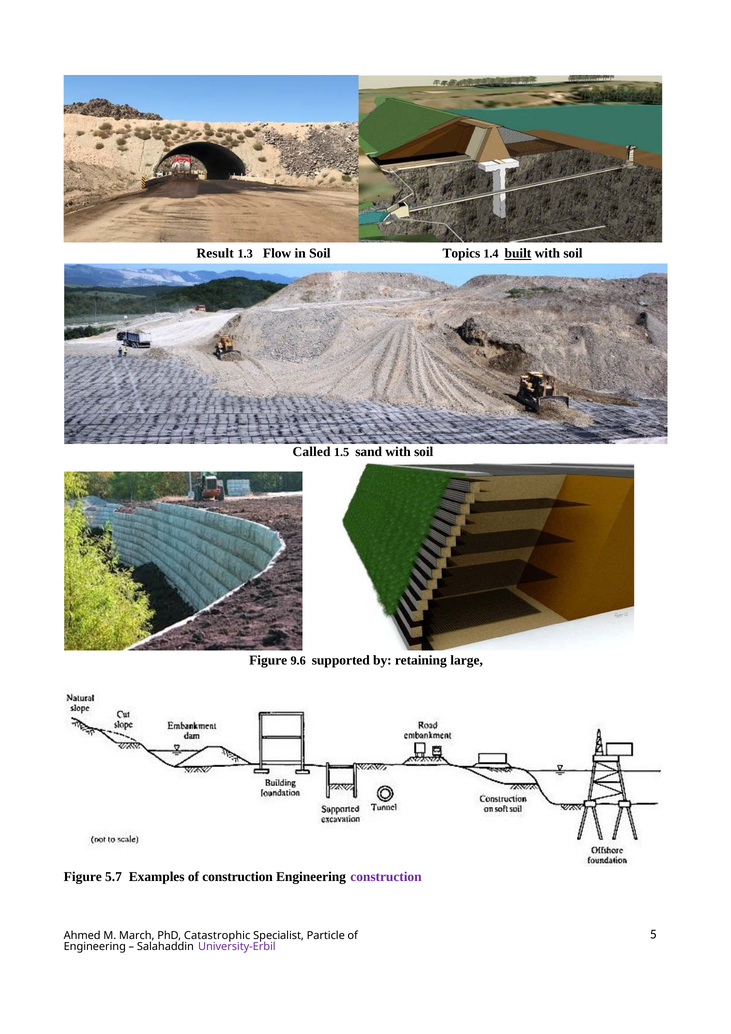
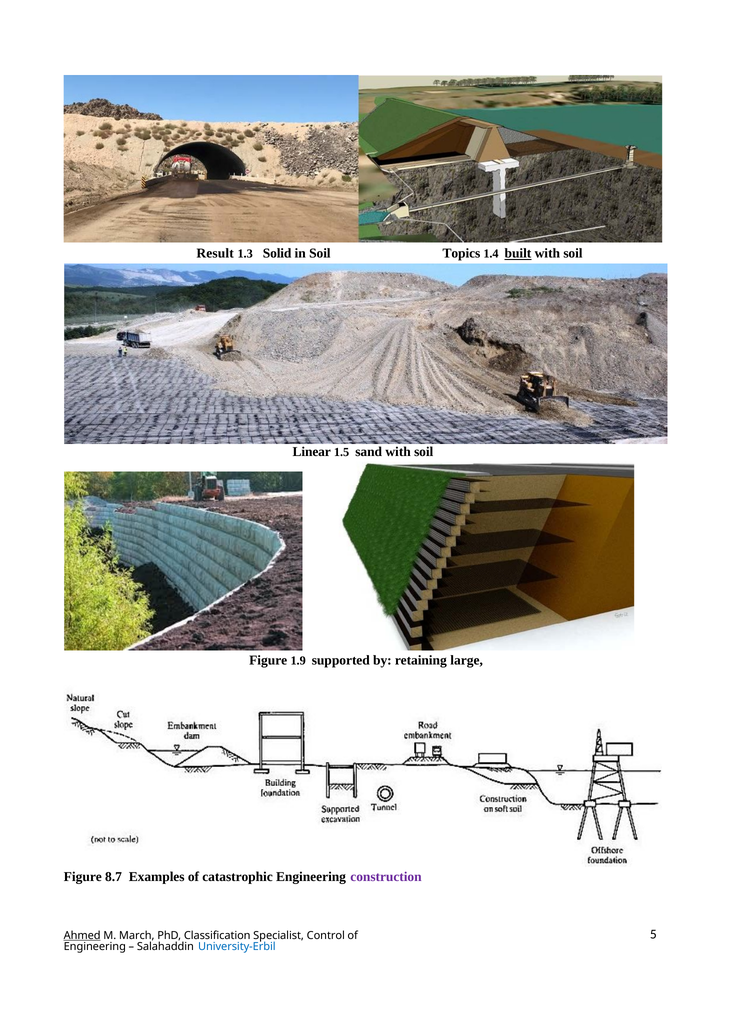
Flow: Flow -> Solid
Called: Called -> Linear
9.6: 9.6 -> 1.9
5.7: 5.7 -> 8.7
of construction: construction -> catastrophic
Ahmed underline: none -> present
Catastrophic: Catastrophic -> Classification
Particle: Particle -> Control
University-Erbil colour: purple -> blue
